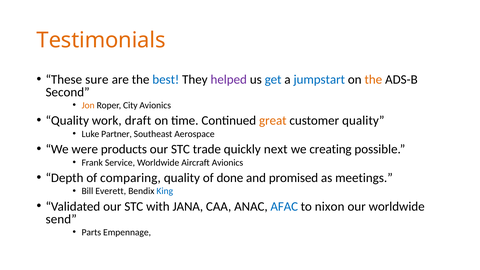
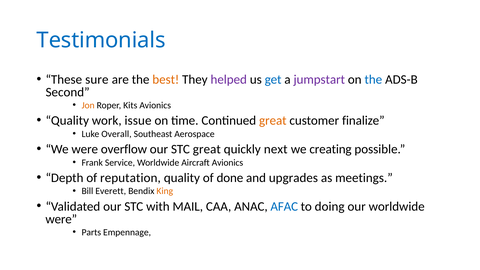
Testimonials colour: orange -> blue
best colour: blue -> orange
jumpstart colour: blue -> purple
the at (373, 79) colour: orange -> blue
City: City -> Kits
draft: draft -> issue
customer quality: quality -> finalize
Partner: Partner -> Overall
products: products -> overflow
STC trade: trade -> great
comparing: comparing -> reputation
promised: promised -> upgrades
King colour: blue -> orange
JANA: JANA -> MAIL
nixon: nixon -> doing
send at (61, 219): send -> were
